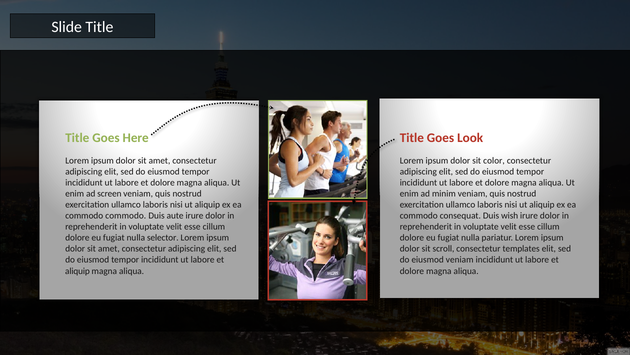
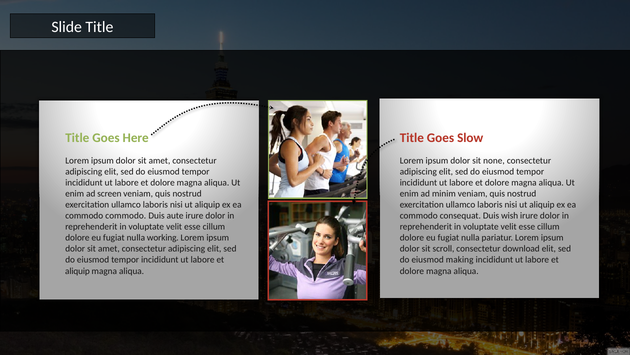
Look: Look -> Slow
color: color -> none
selector: selector -> working
templates: templates -> download
eiusmod veniam: veniam -> making
